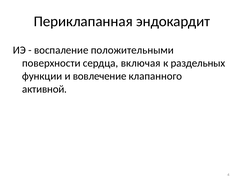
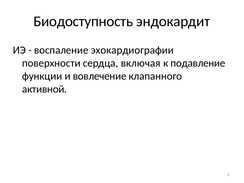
Периклапанная: Периклапанная -> Биодоступность
положительными: положительными -> эхокардиографии
раздельных: раздельных -> подавление
